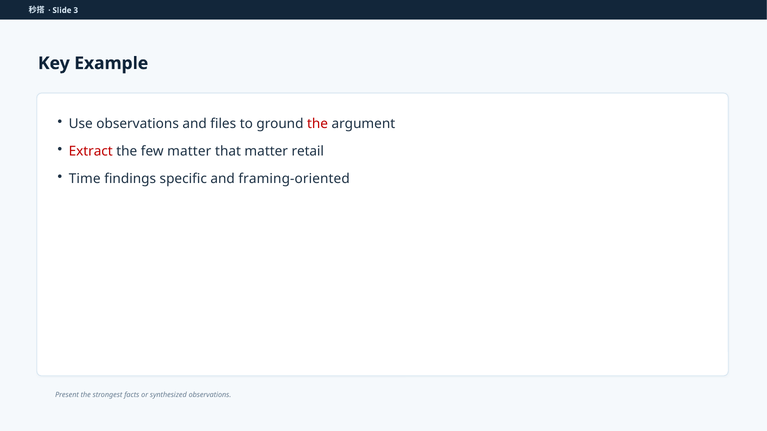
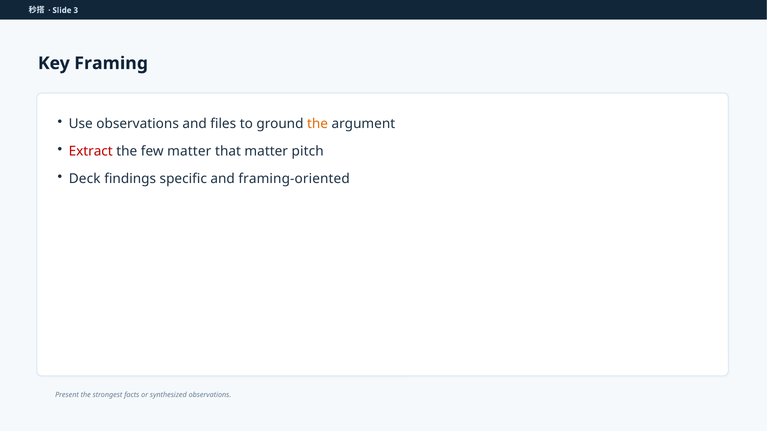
Example: Example -> Framing
the at (318, 124) colour: red -> orange
retail: retail -> pitch
Time: Time -> Deck
